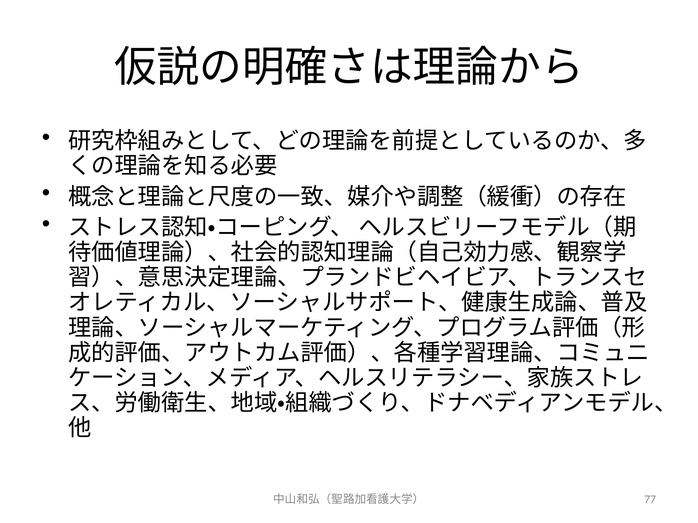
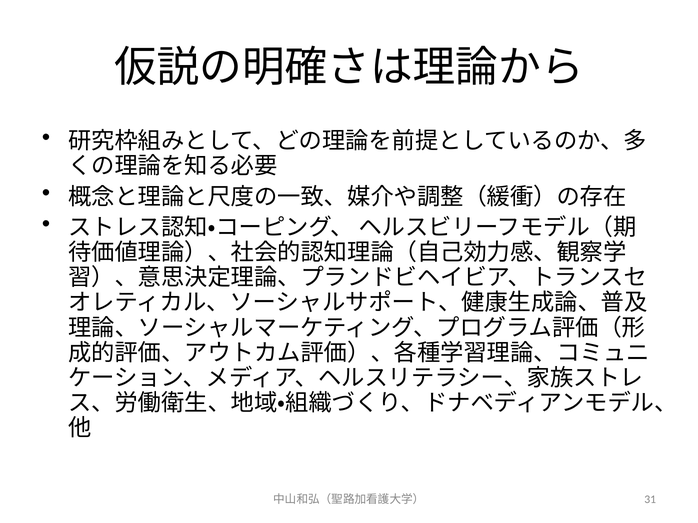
77: 77 -> 31
